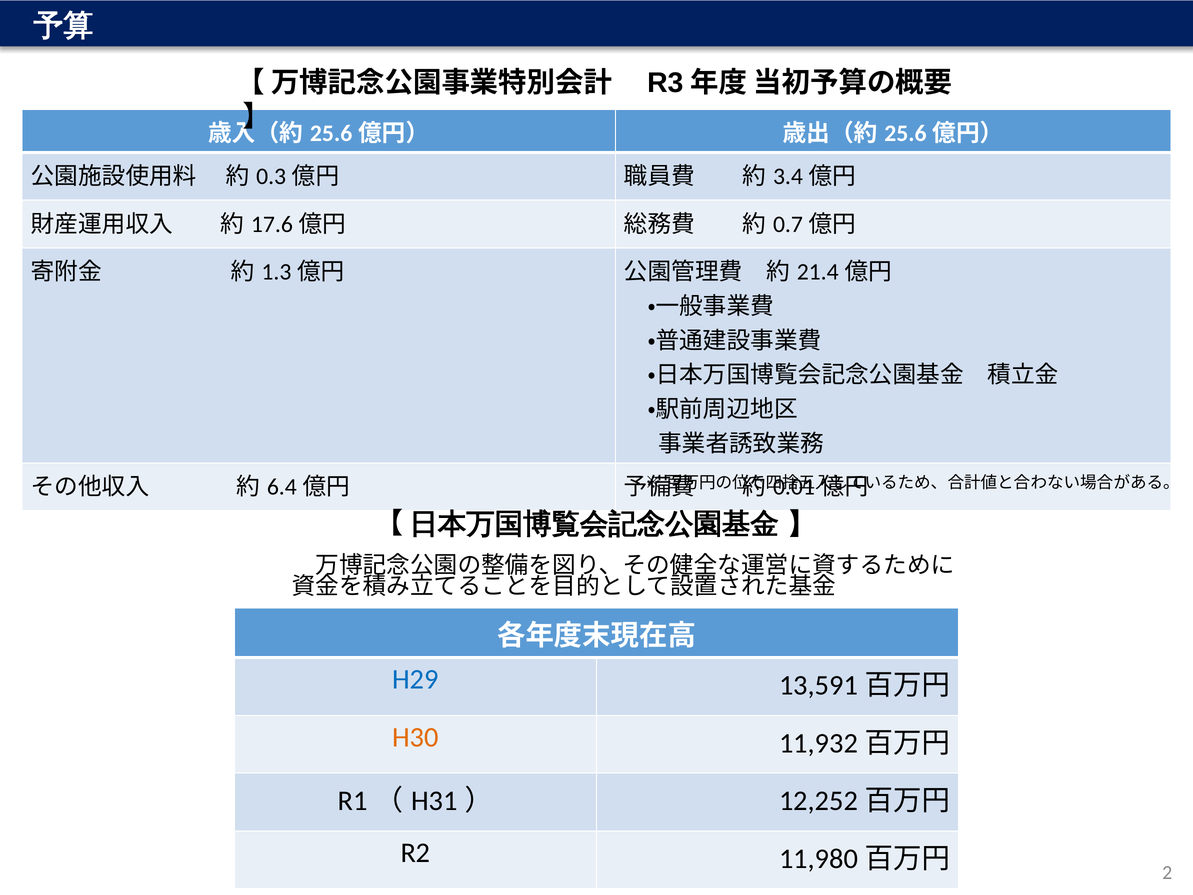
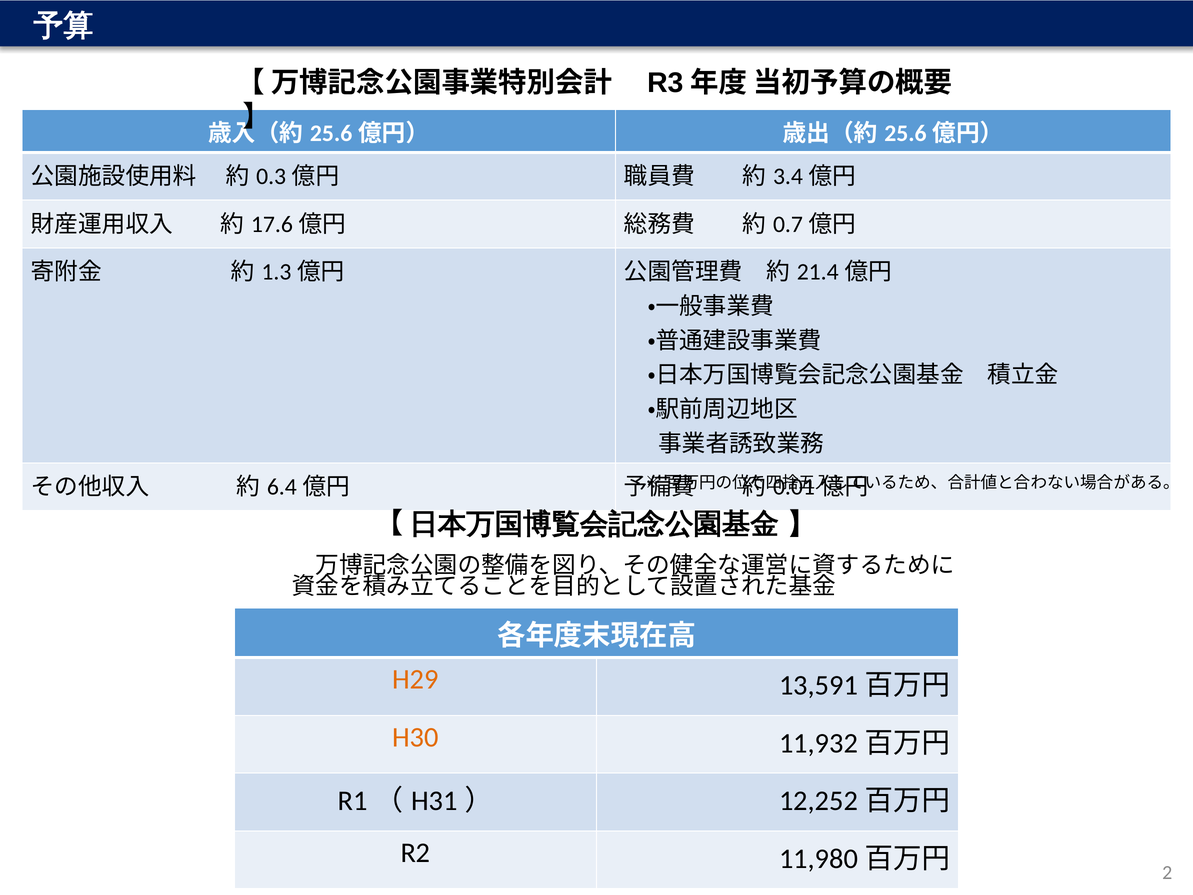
H29 colour: blue -> orange
